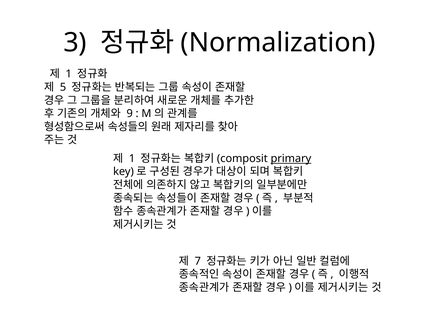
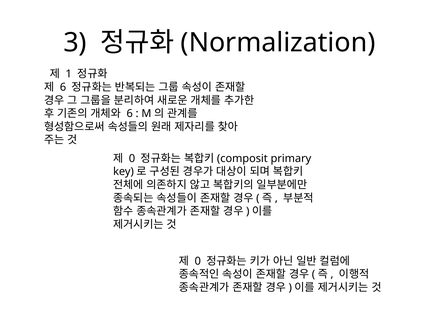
5 at (63, 87): 5 -> 6
9 at (130, 113): 9 -> 6
1 at (132, 158): 1 -> 0
primary underline: present -> none
7 at (198, 261): 7 -> 0
